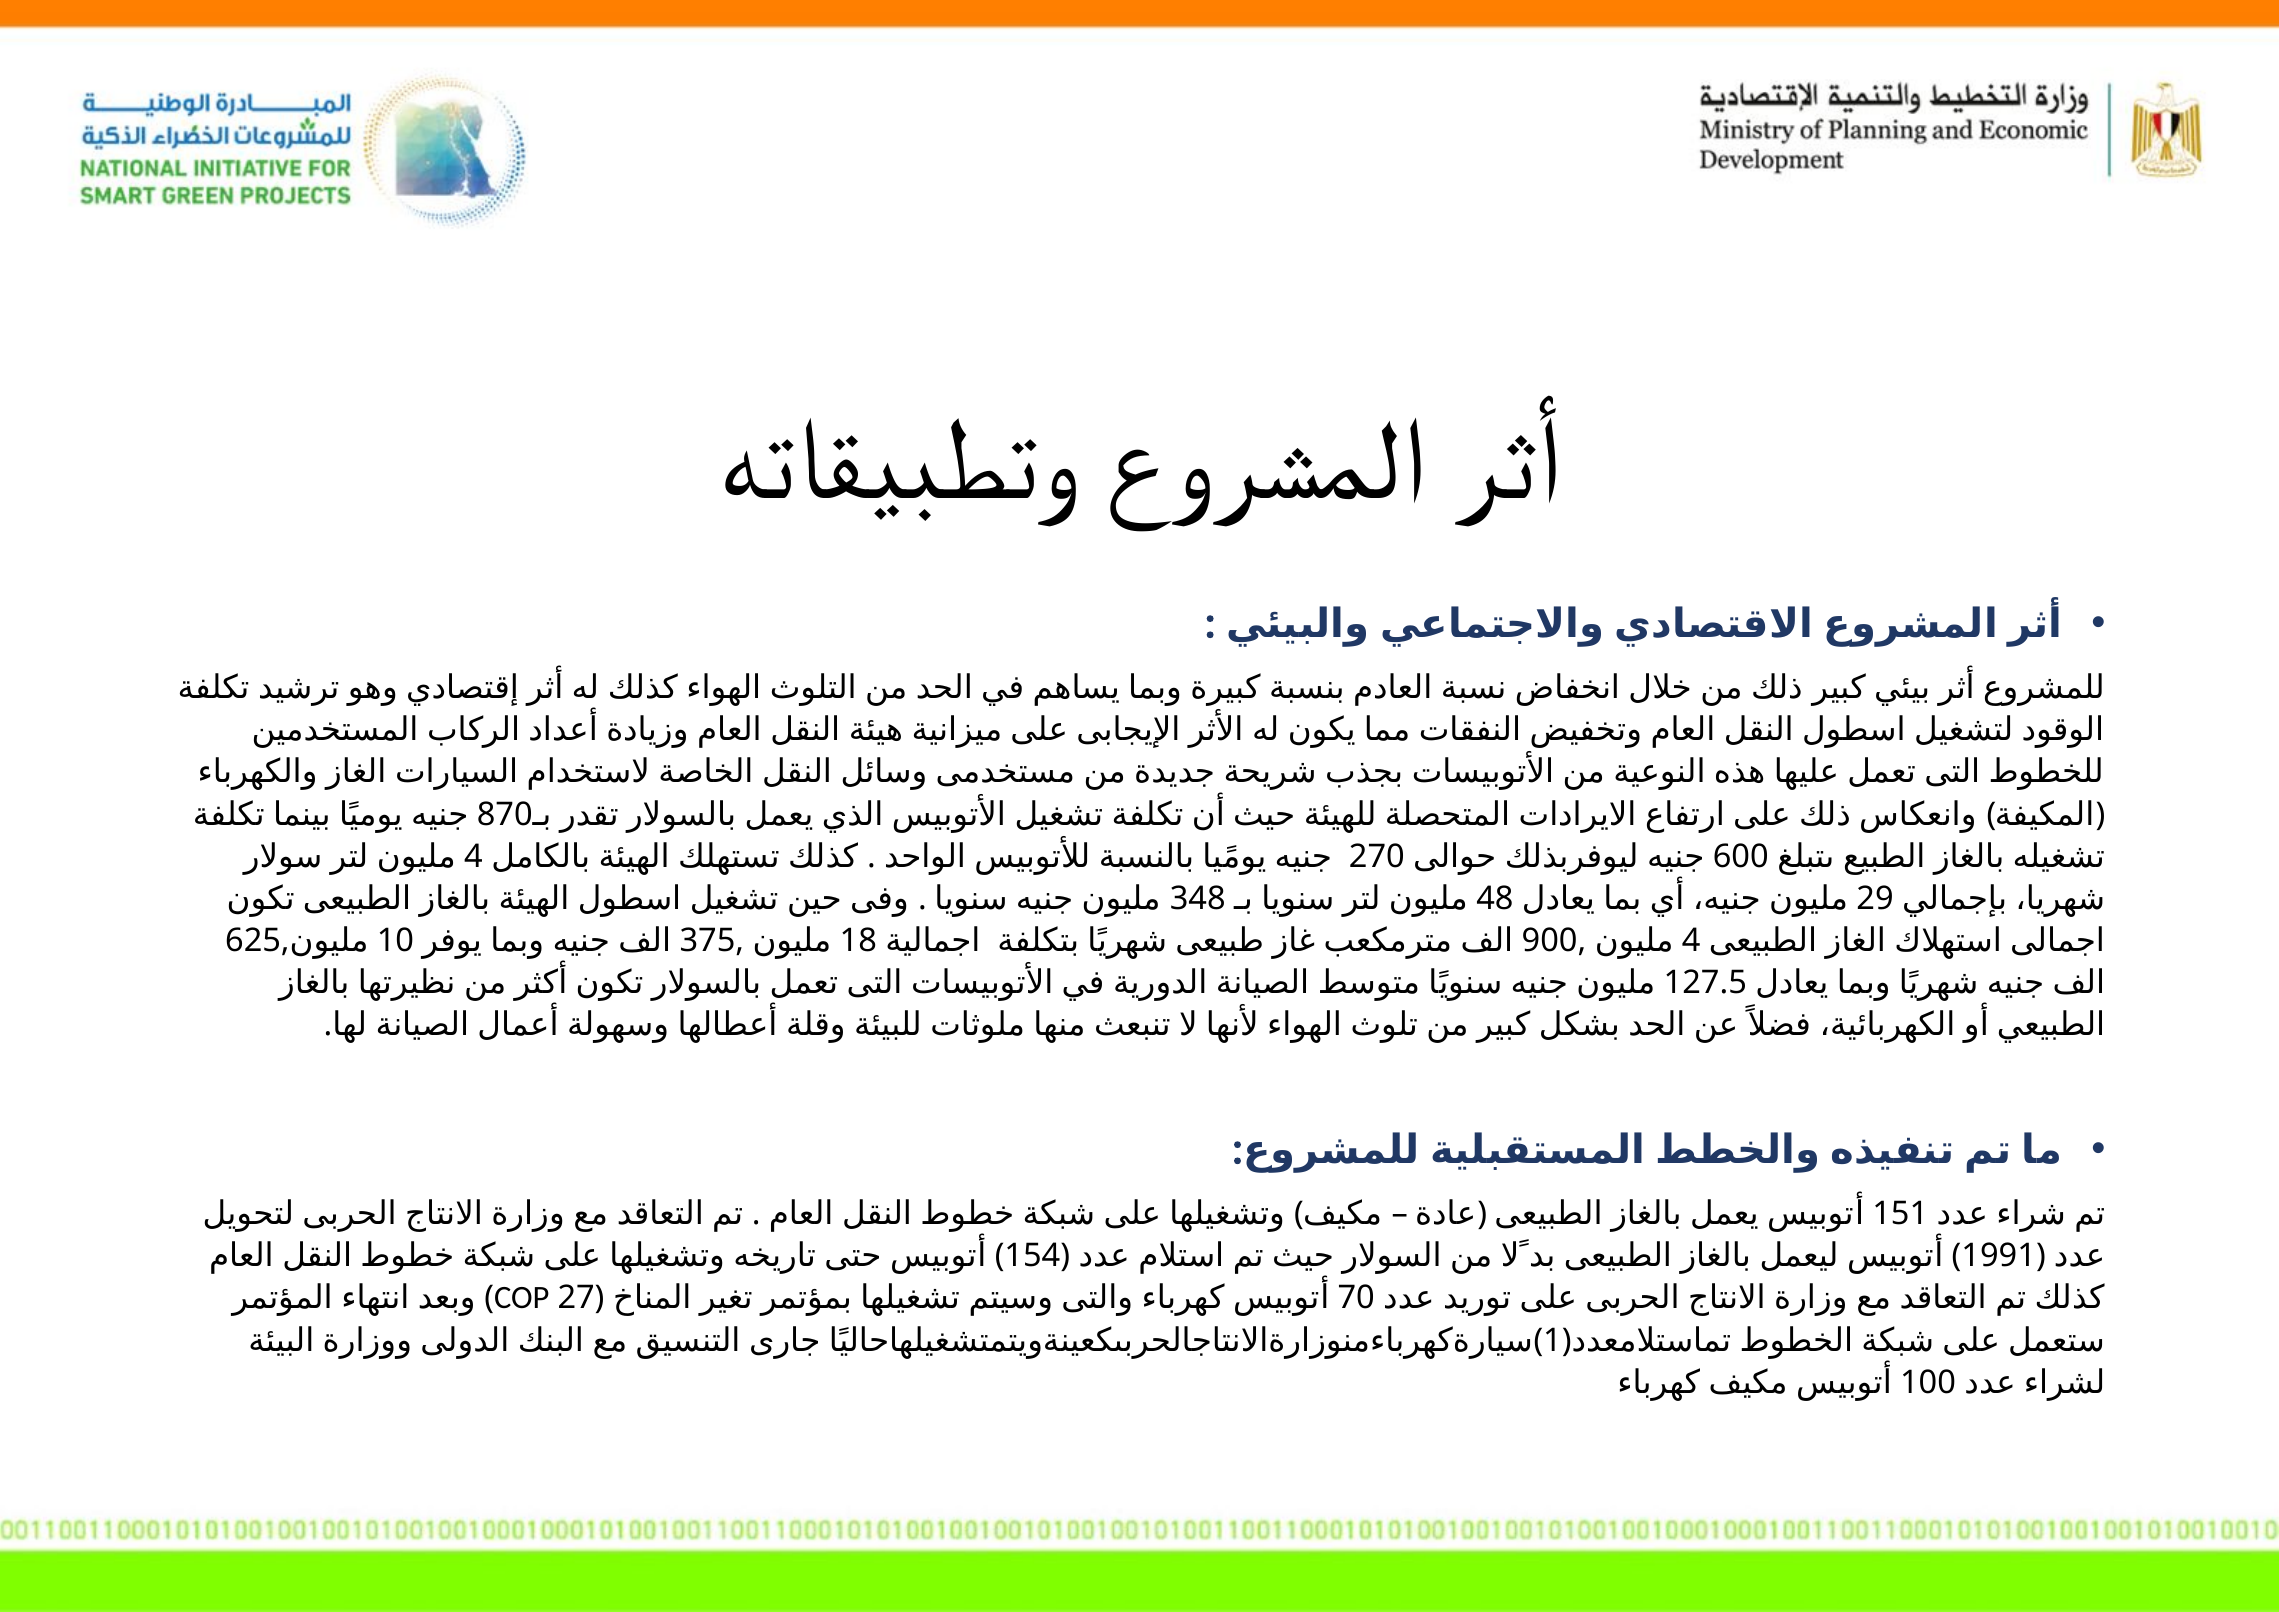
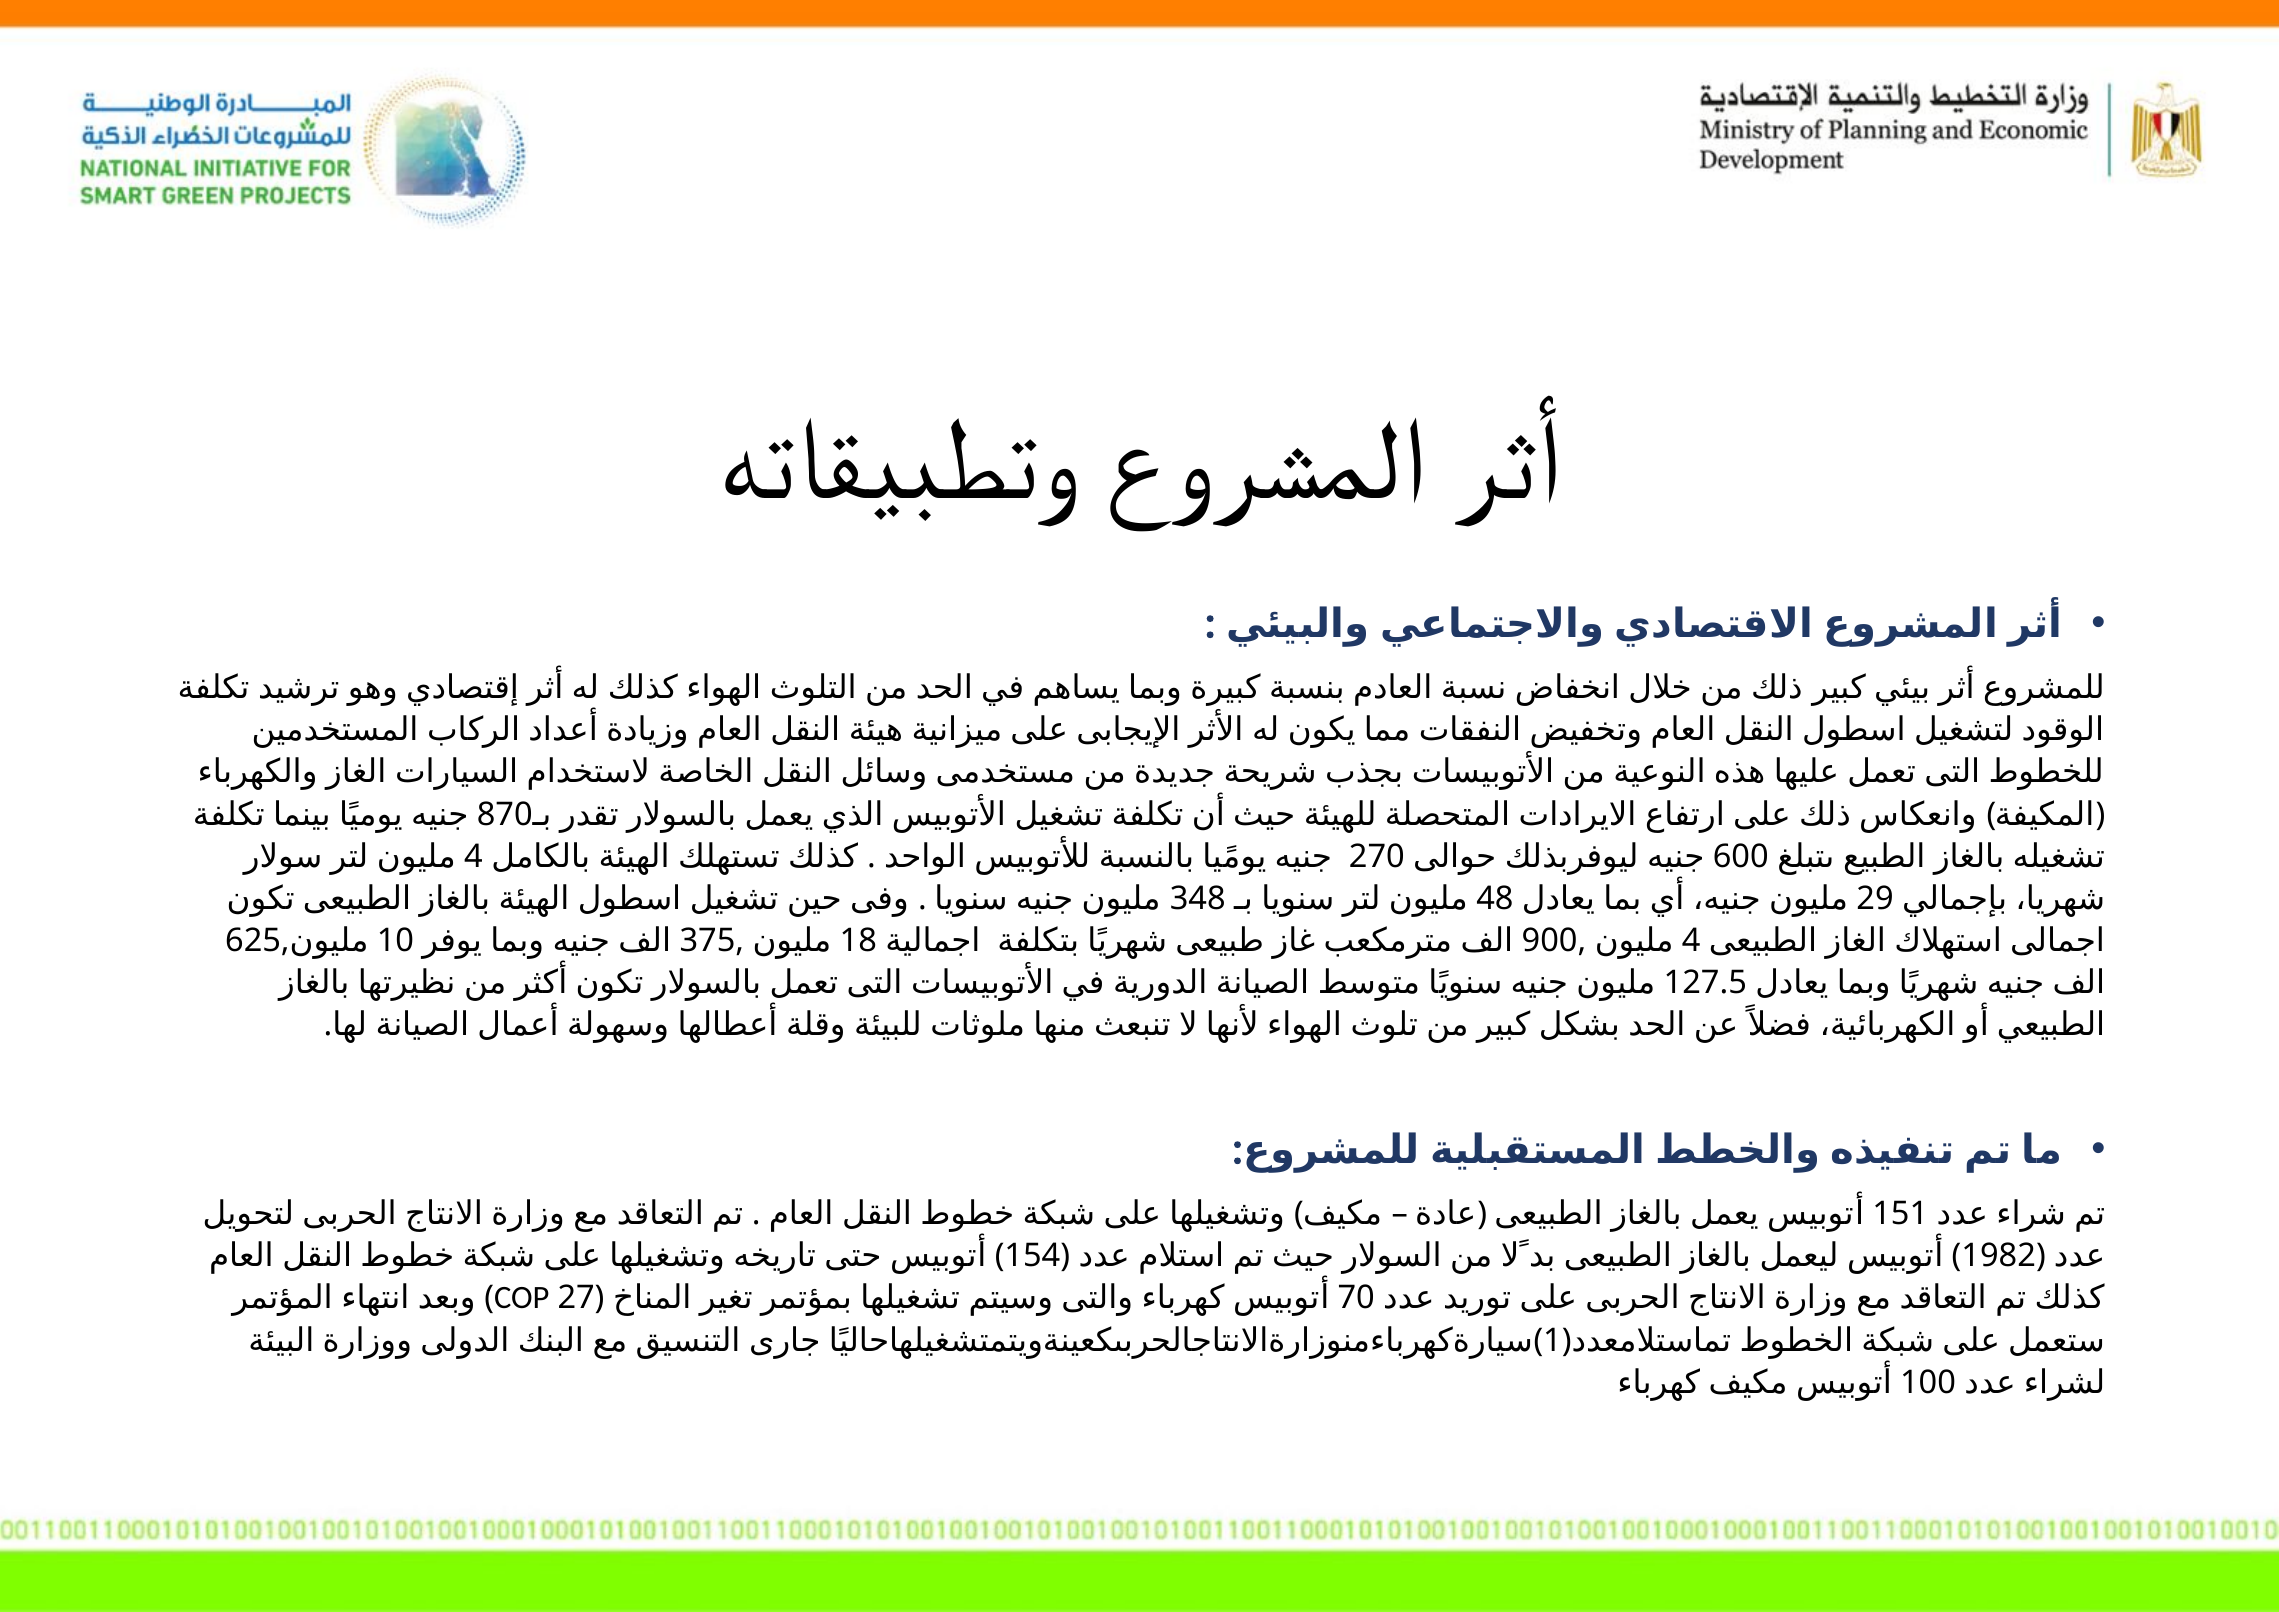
1991: 1991 -> 1982
